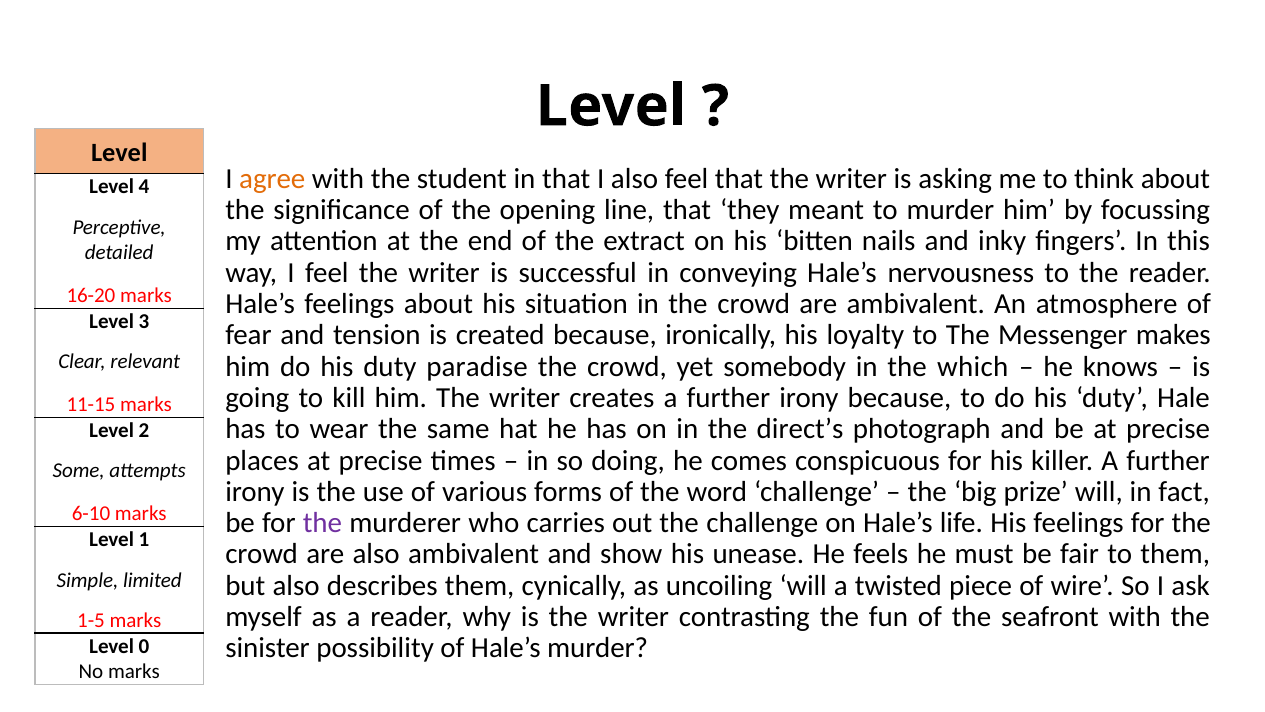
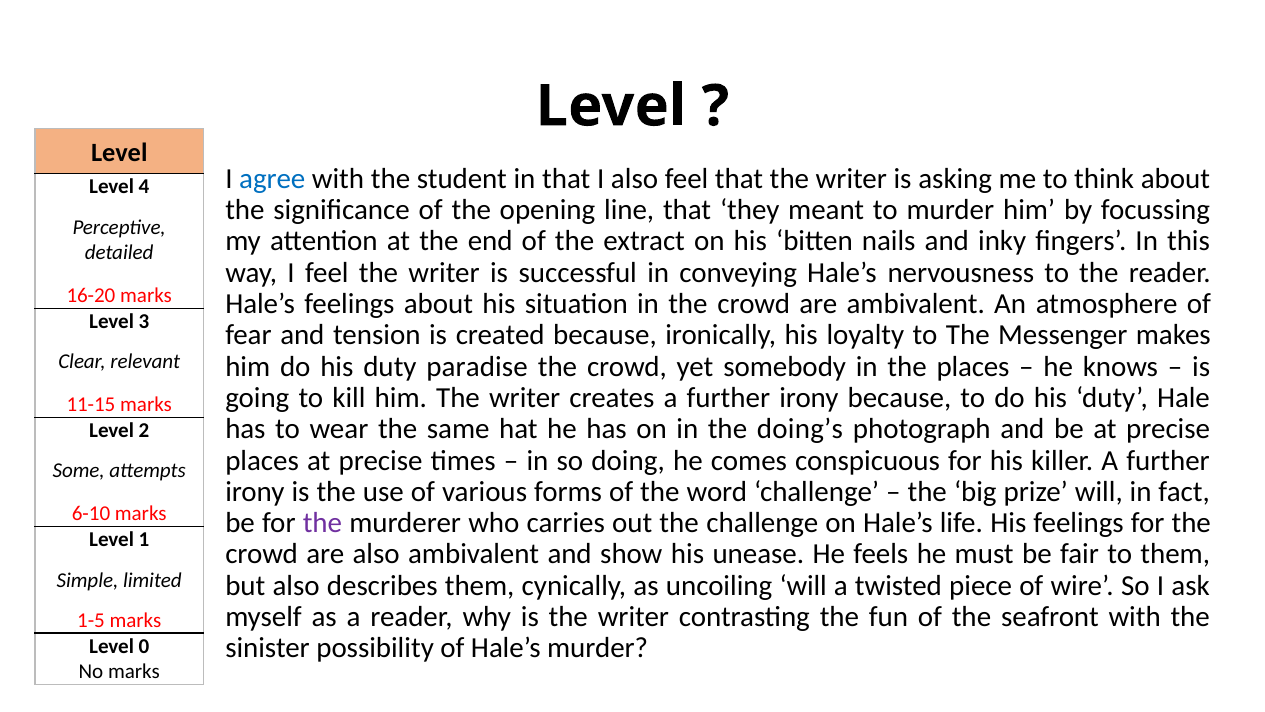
agree colour: orange -> blue
the which: which -> places
direct’s: direct’s -> doing’s
